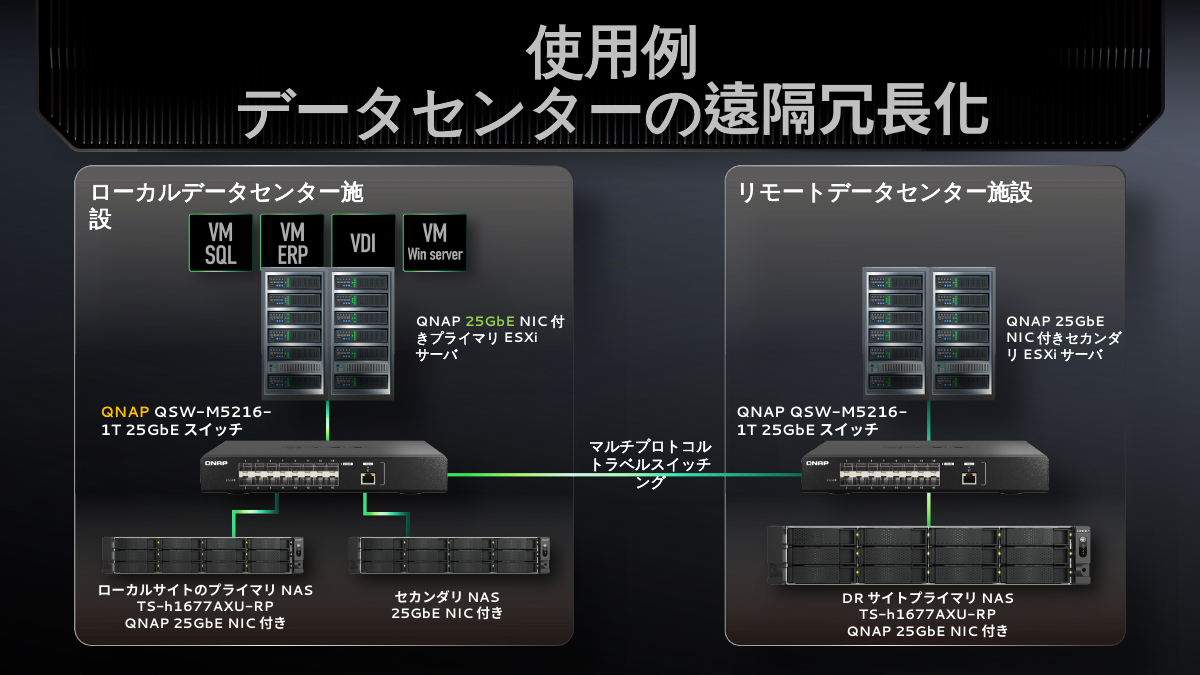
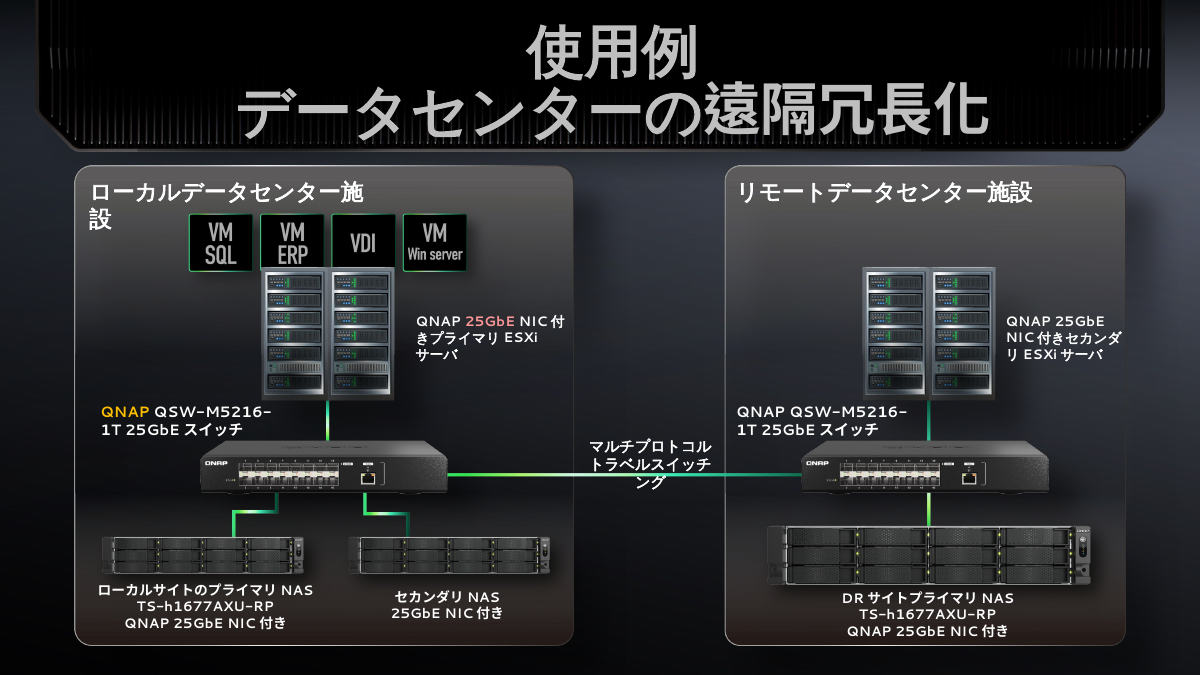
25GbE at (490, 322) colour: light green -> pink
